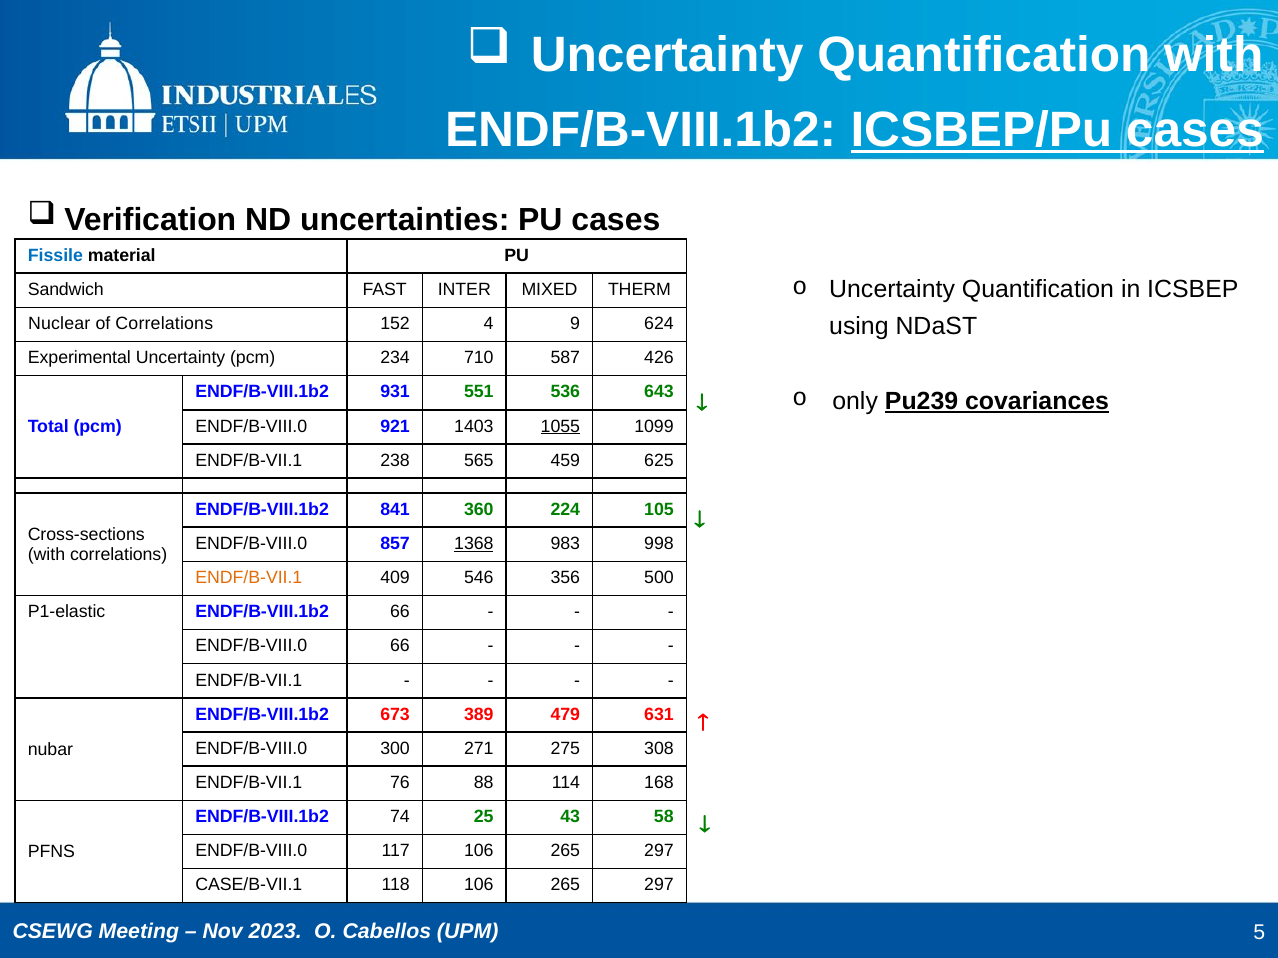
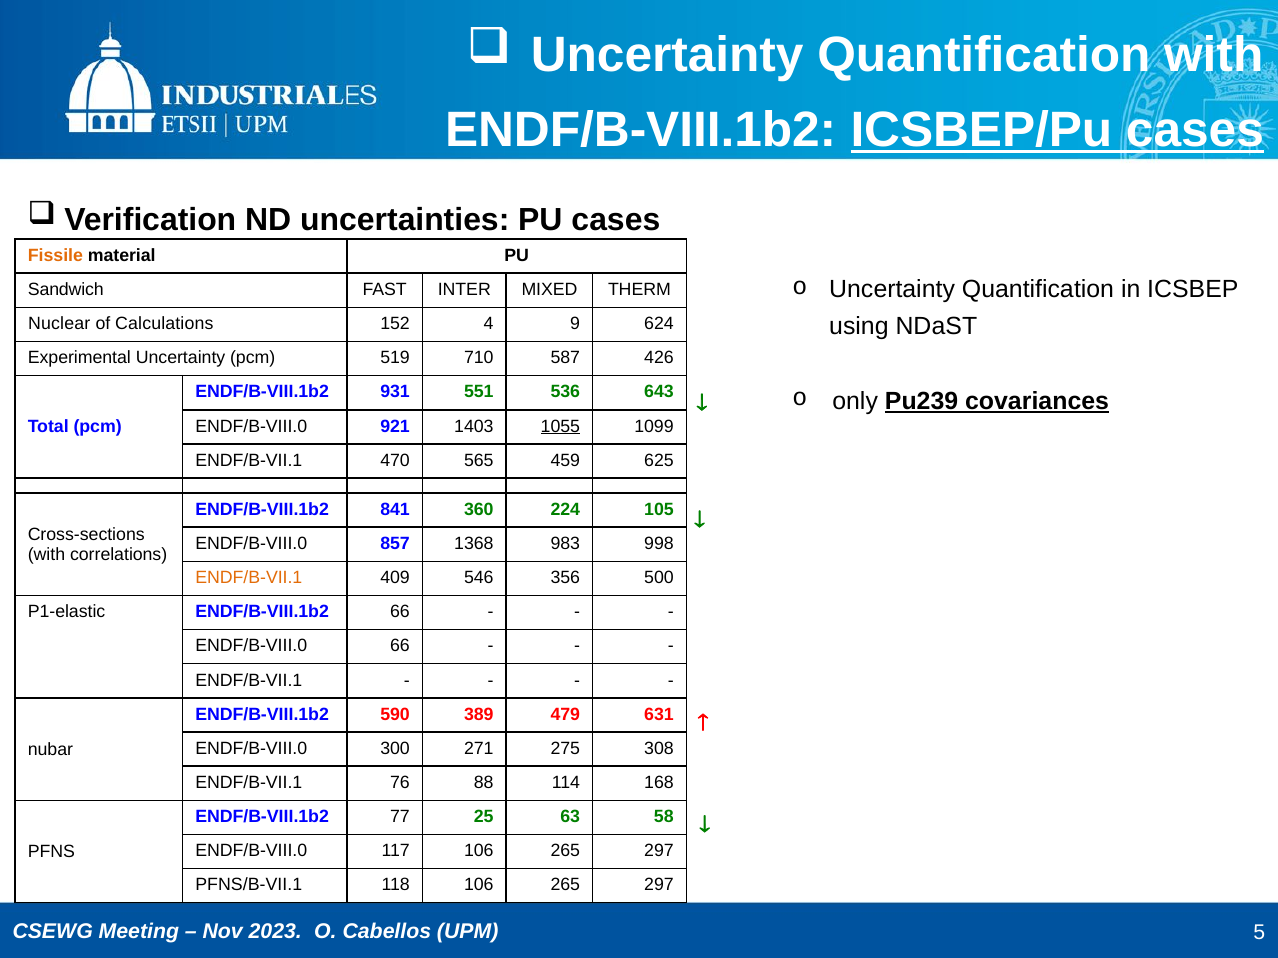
Fissile colour: blue -> orange
of Correlations: Correlations -> Calculations
234: 234 -> 519
238: 238 -> 470
1368 underline: present -> none
673: 673 -> 590
74: 74 -> 77
43: 43 -> 63
CASE/B-VII.1: CASE/B-VII.1 -> PFNS/B-VII.1
